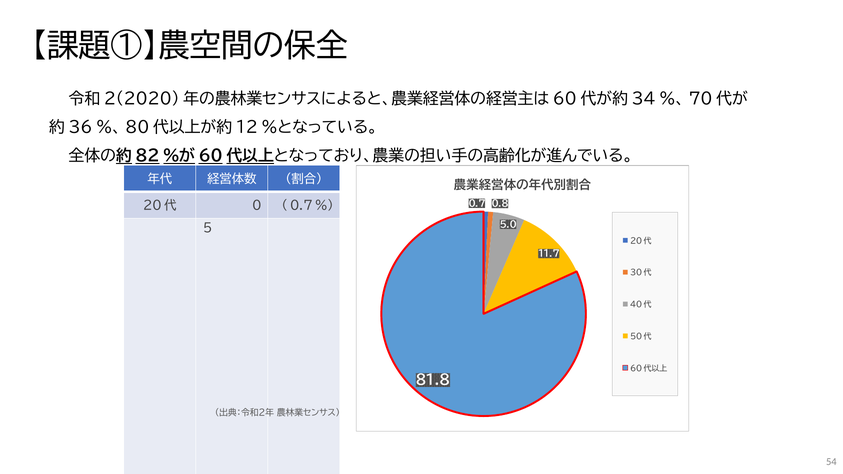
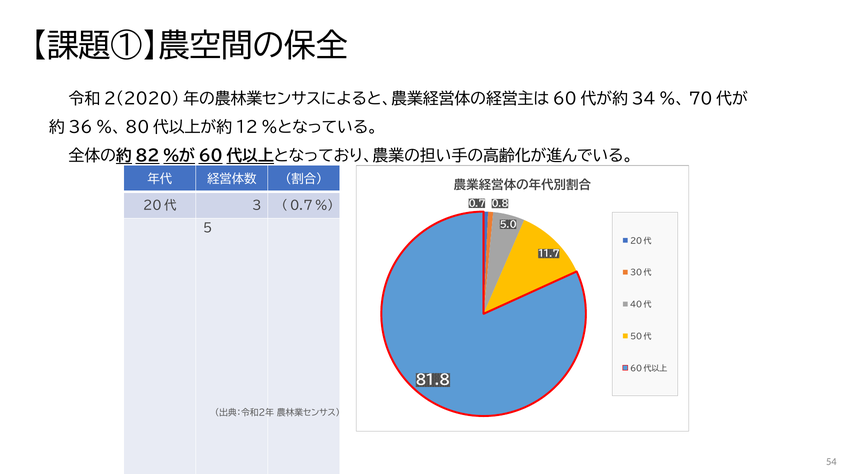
0: 0 -> 3
